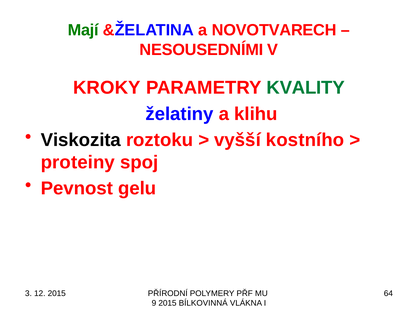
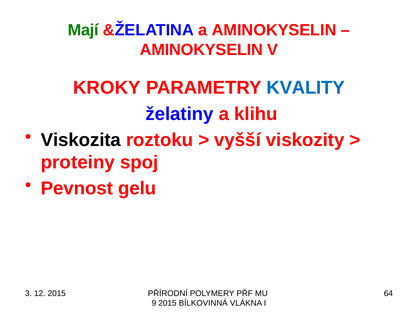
a NOVOTVARECH: NOVOTVARECH -> AMINOKYSELIN
NESOUSEDNÍMI at (201, 50): NESOUSEDNÍMI -> AMINOKYSELIN
KVALITY colour: green -> blue
kostního: kostního -> viskozity
